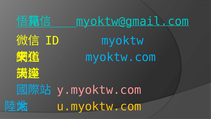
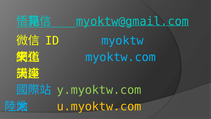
y.myoktw.com colour: pink -> light green
